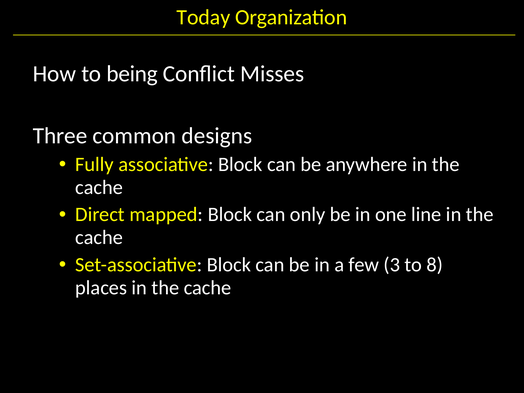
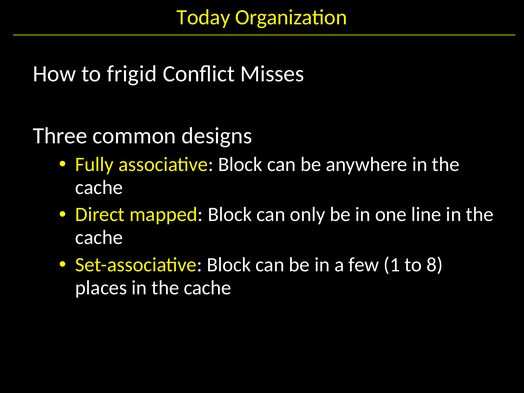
being: being -> frigid
3: 3 -> 1
